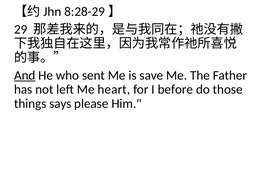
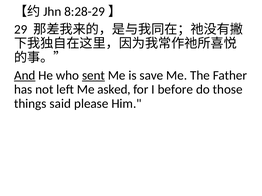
sent underline: none -> present
heart: heart -> asked
says: says -> said
